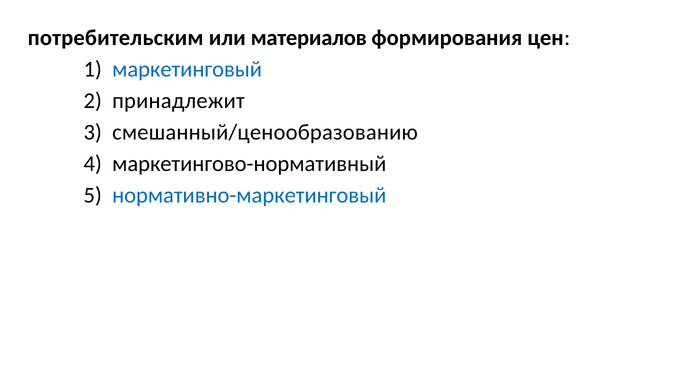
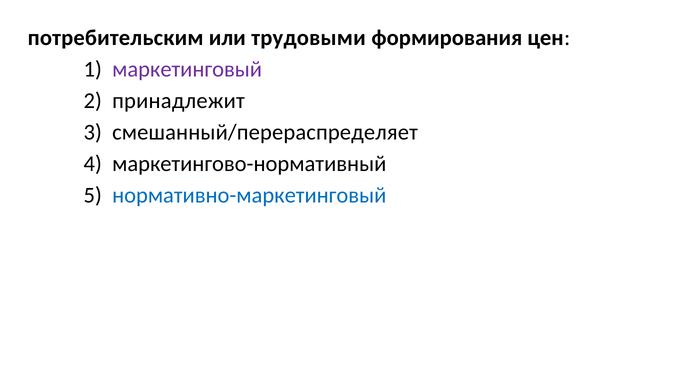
материалов: материалов -> трудовыми
маркетинговый colour: blue -> purple
смешанный/ценообразованию: смешанный/ценообразованию -> смешанный/перераспределяет
